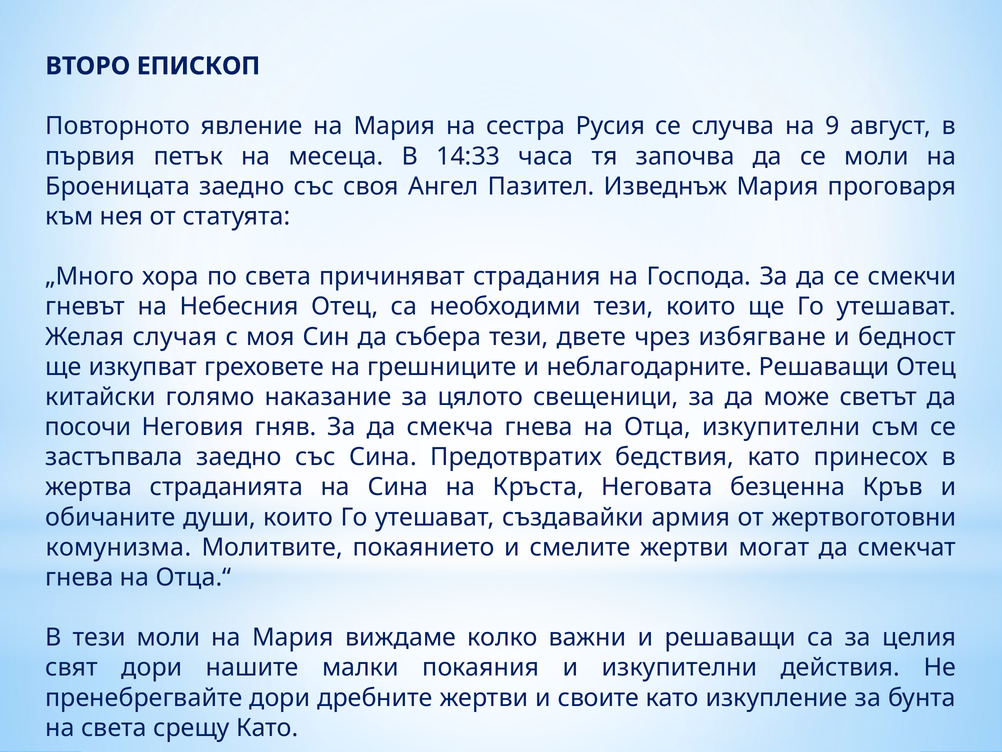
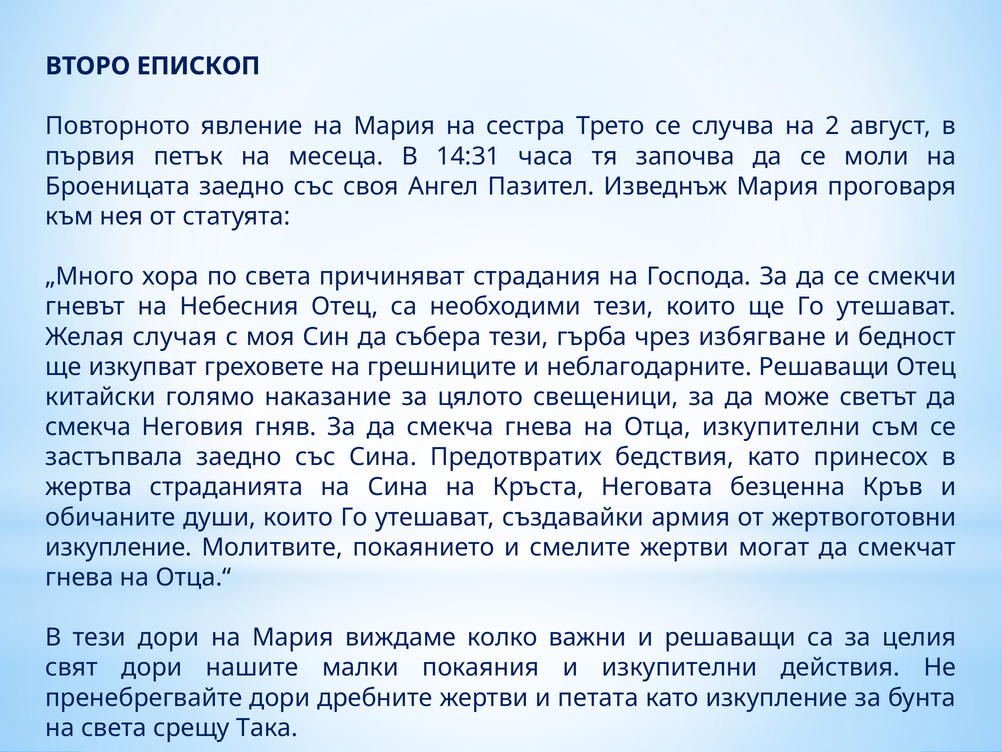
Русия: Русия -> Трето
9: 9 -> 2
14:33: 14:33 -> 14:31
двете: двете -> гърба
посочи at (88, 427): посочи -> смекча
комунизма at (118, 547): комунизма -> изкупление
тези моли: моли -> дори
своите: своите -> петата
срещу Като: Като -> Така
